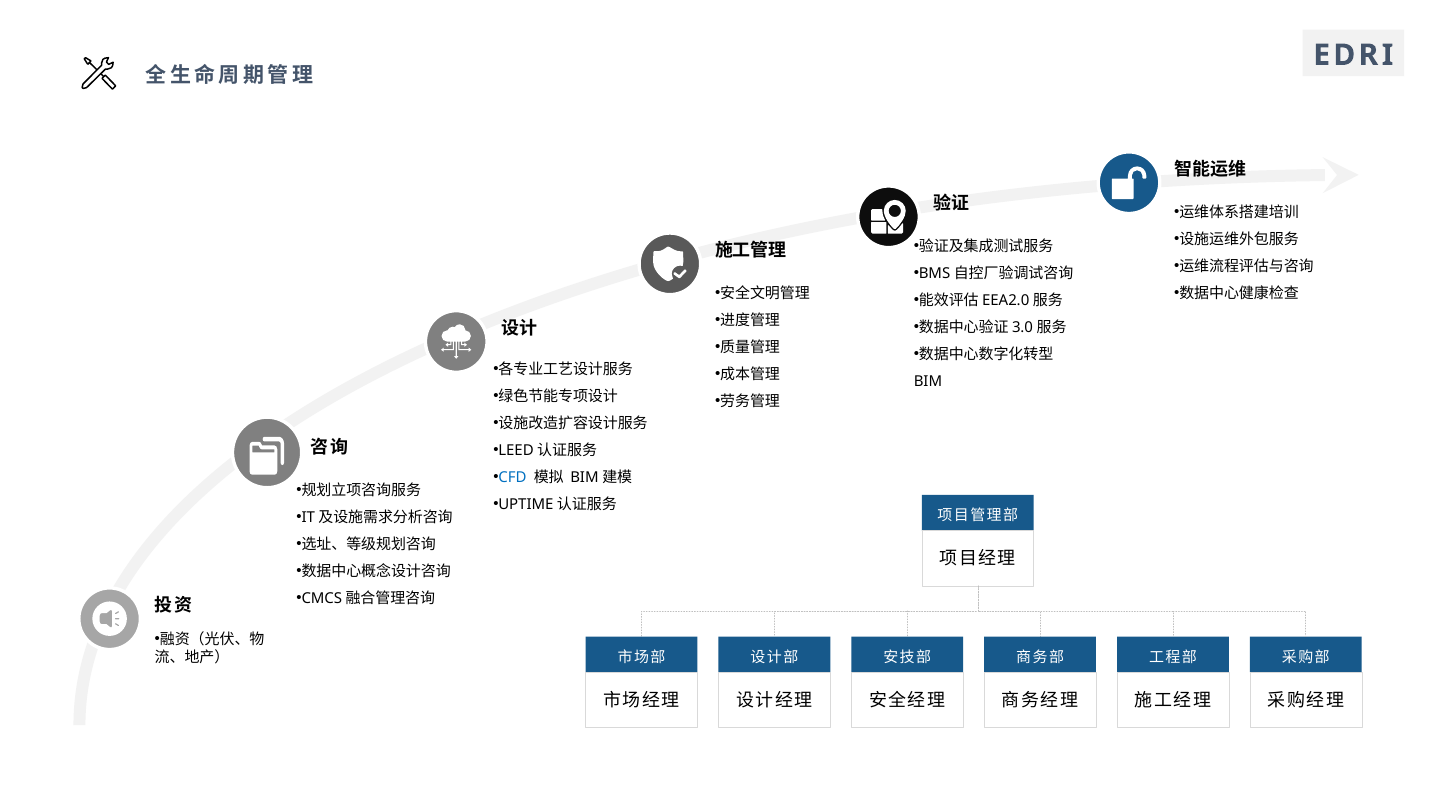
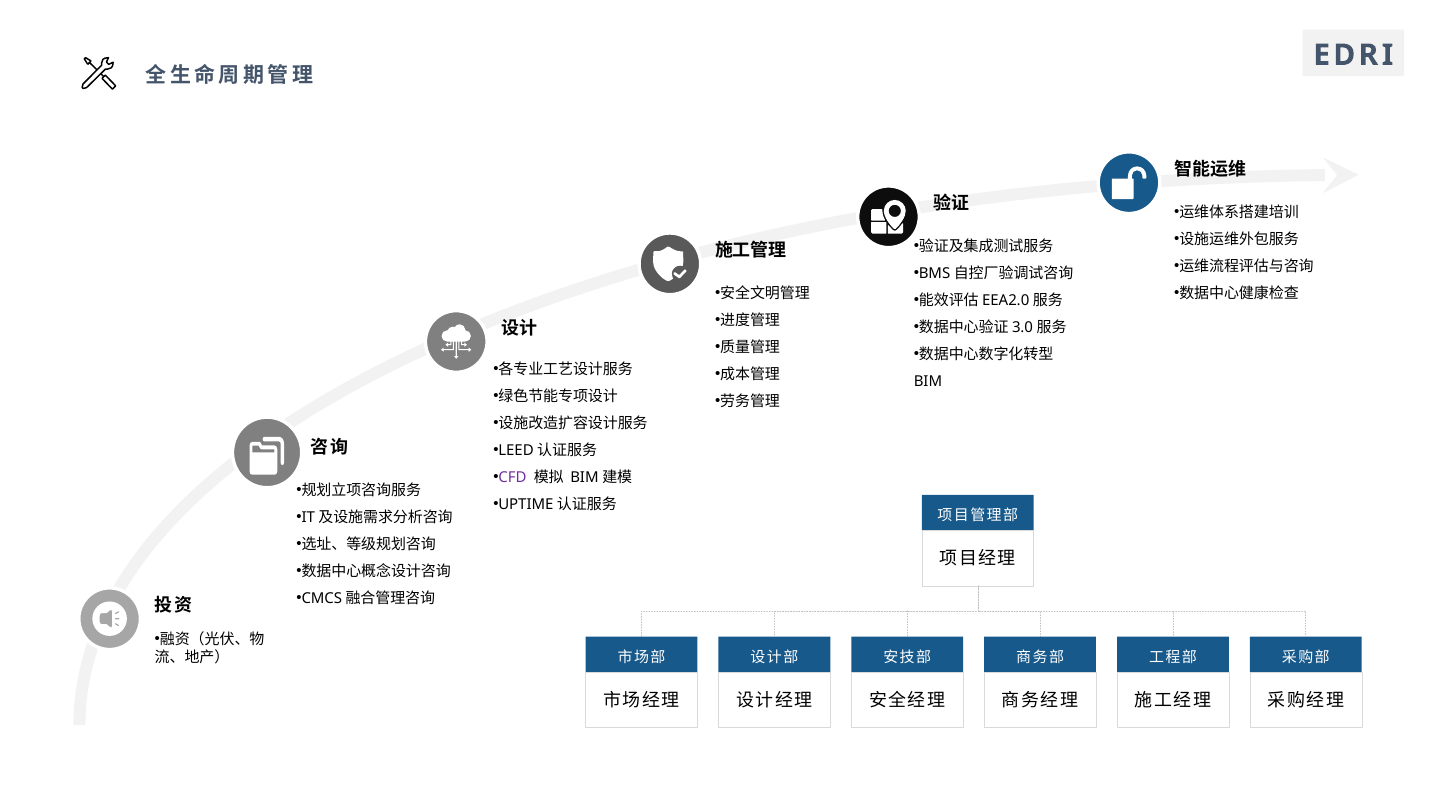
CFD colour: blue -> purple
